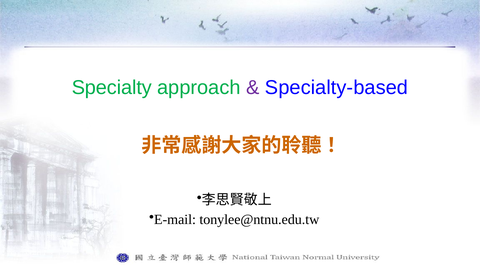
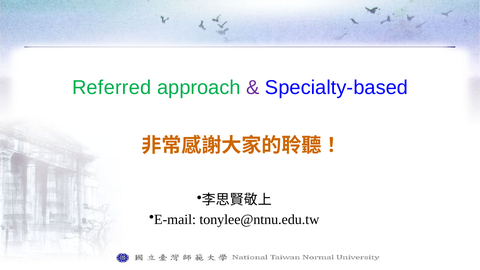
Specialty: Specialty -> Referred
